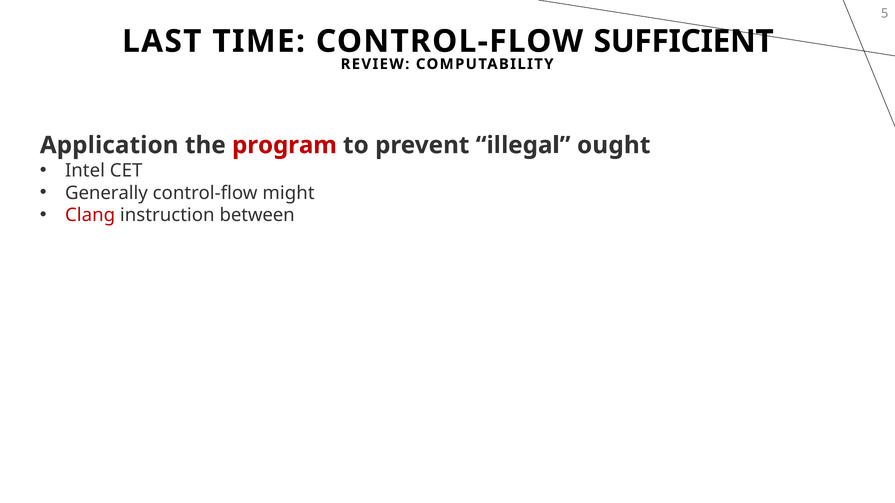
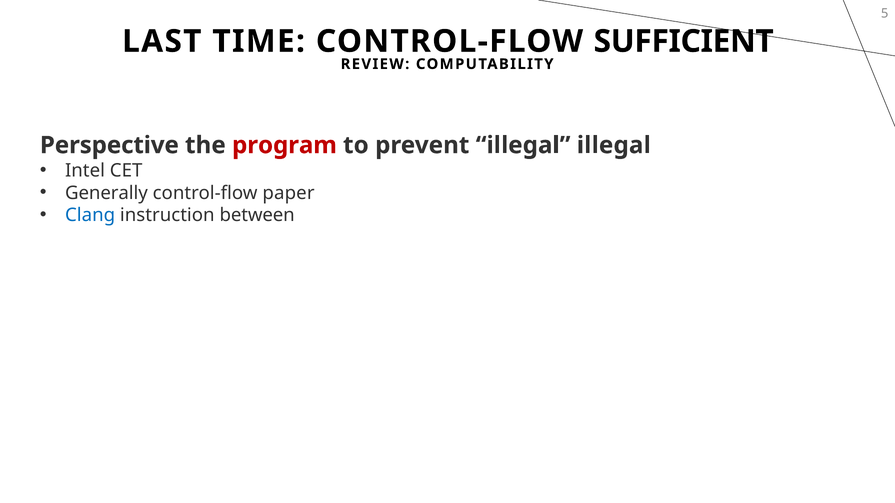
Application: Application -> Perspective
illegal ought: ought -> illegal
might: might -> paper
Clang colour: red -> blue
